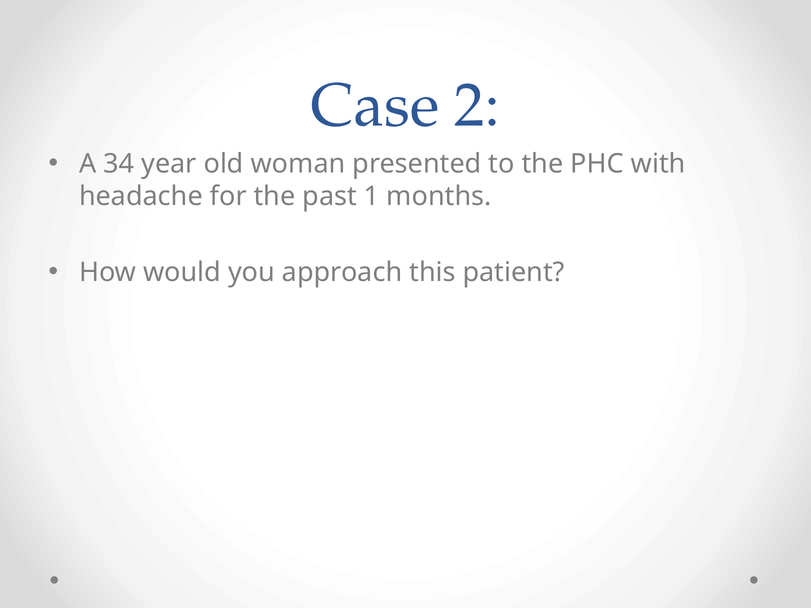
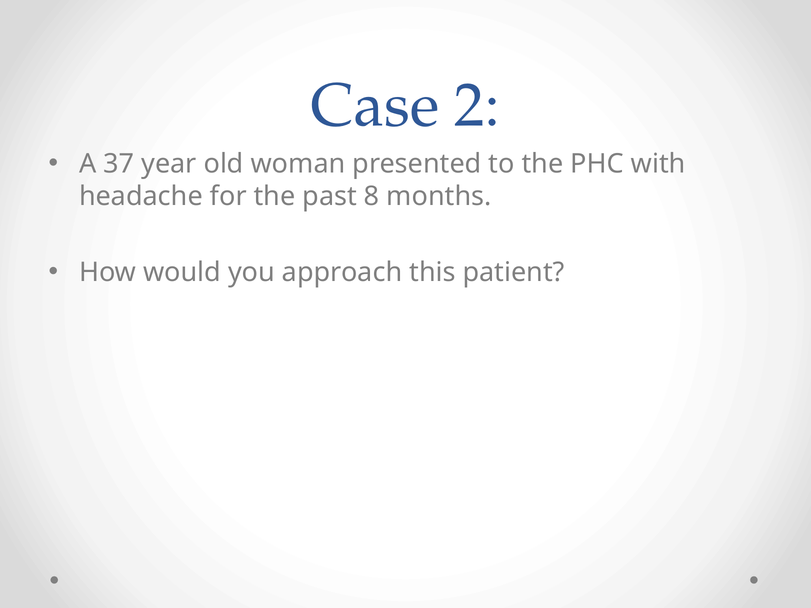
34: 34 -> 37
1: 1 -> 8
